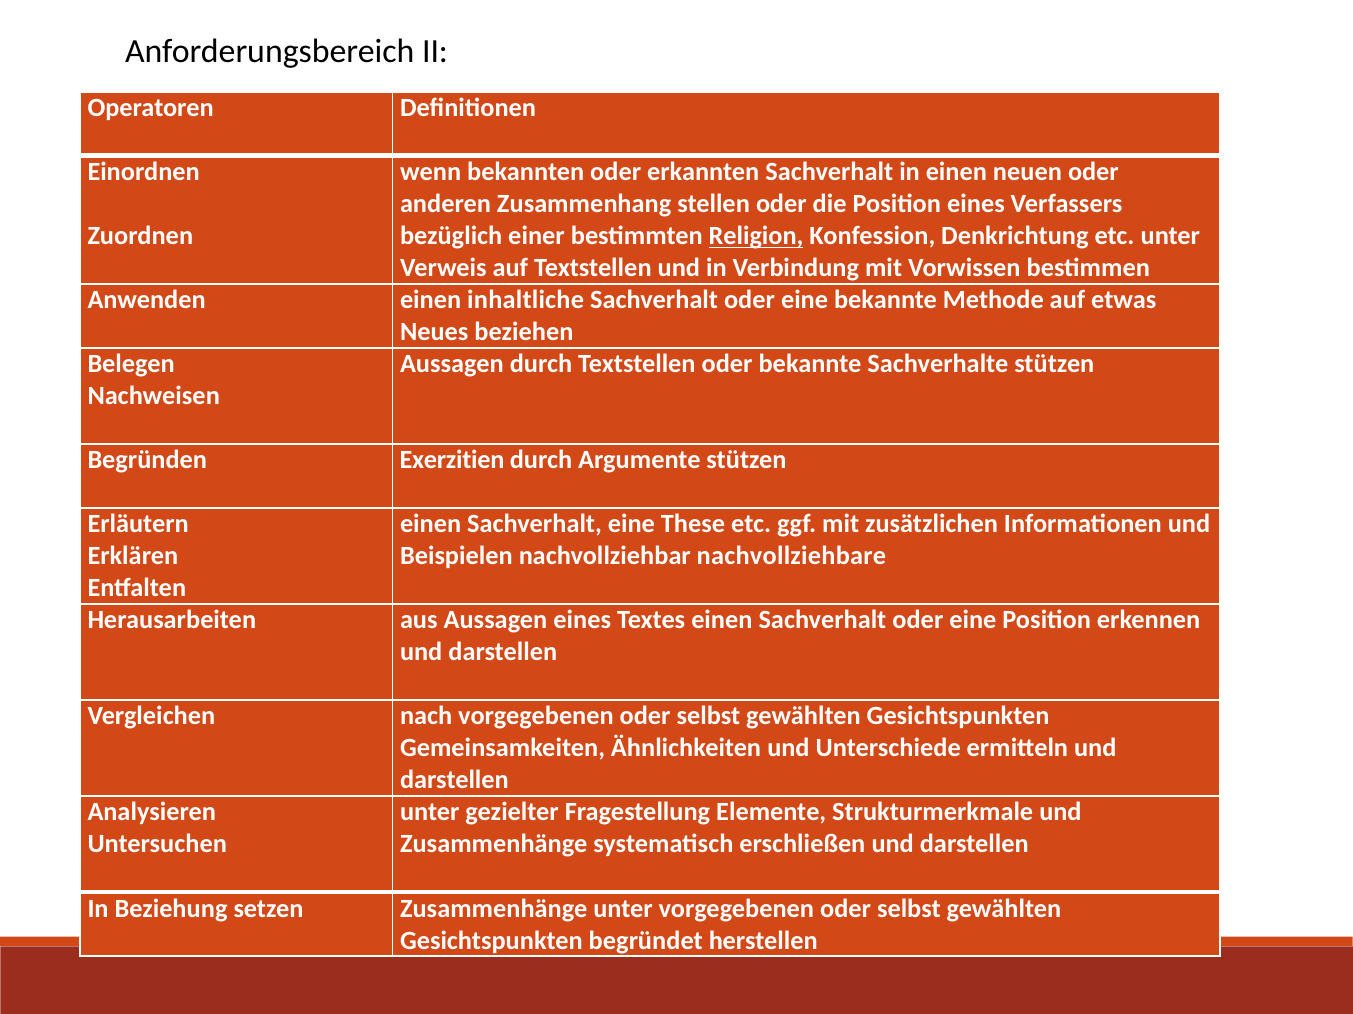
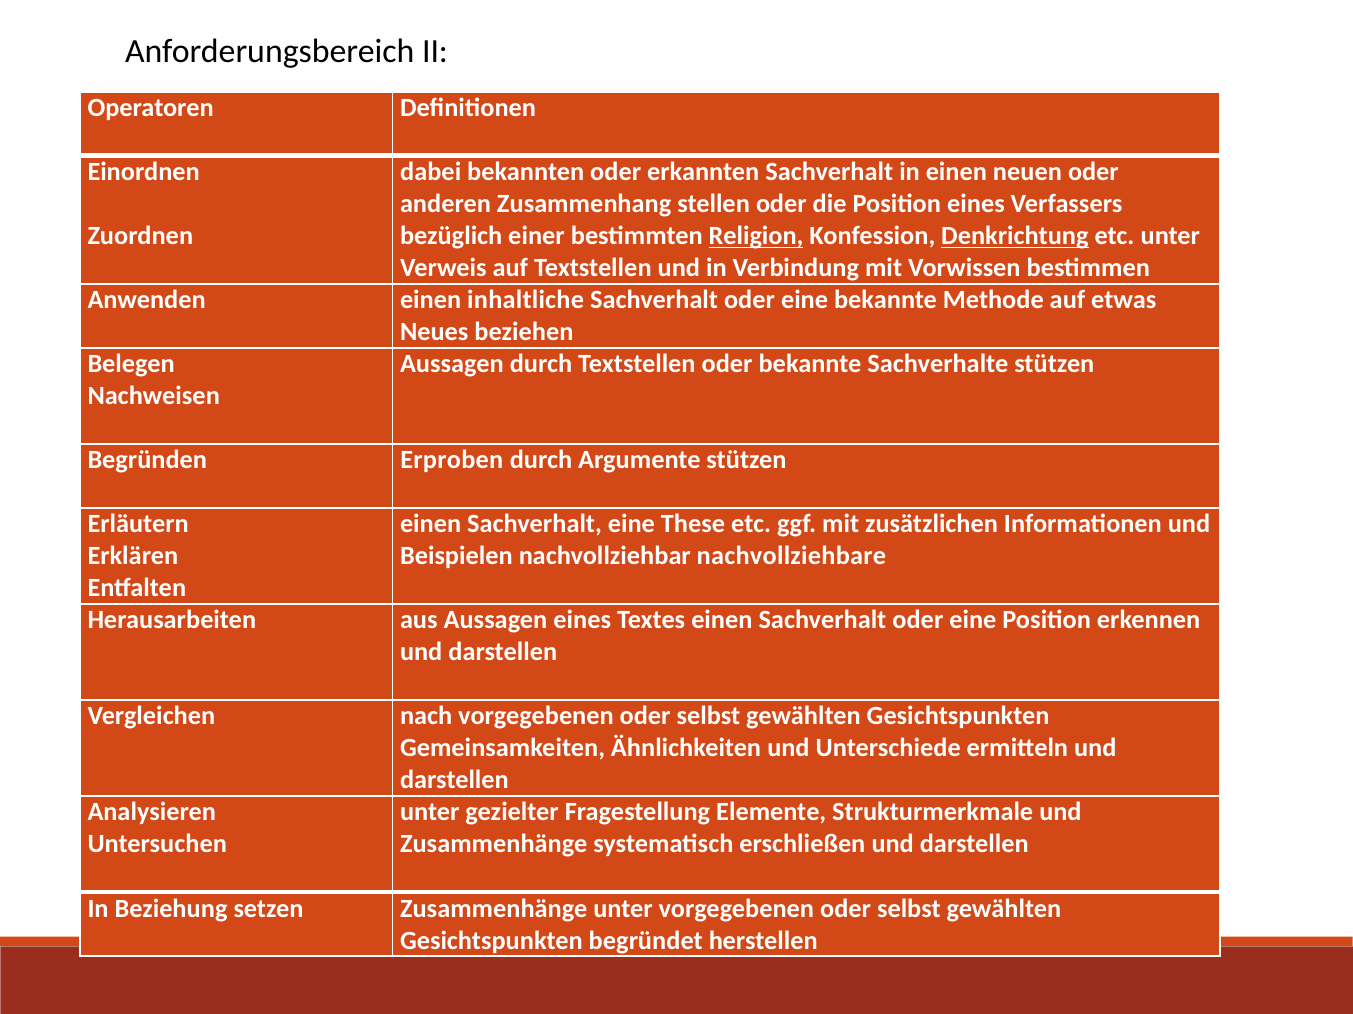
wenn: wenn -> dabei
Denkrichtung underline: none -> present
Exerzitien: Exerzitien -> Erproben
